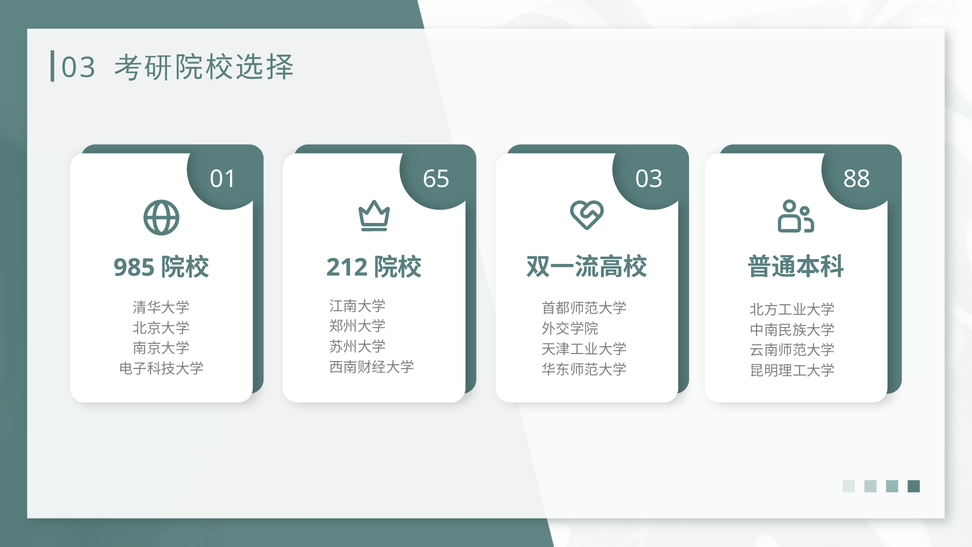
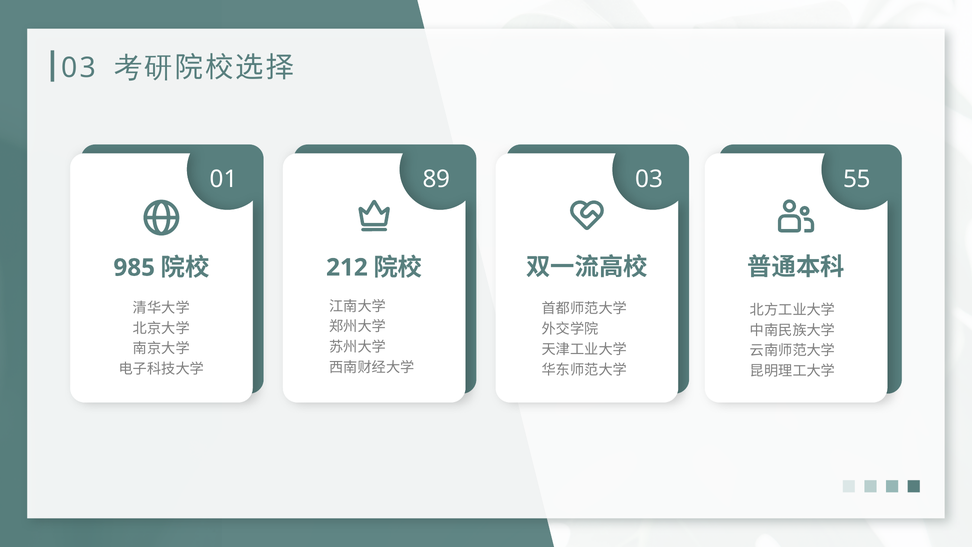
65: 65 -> 89
88: 88 -> 55
